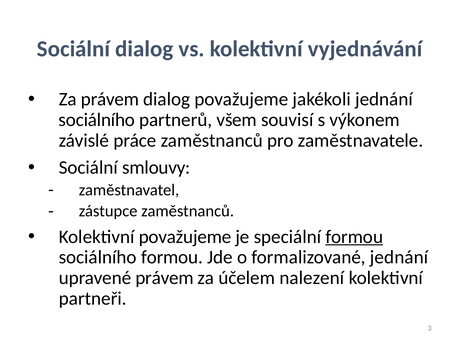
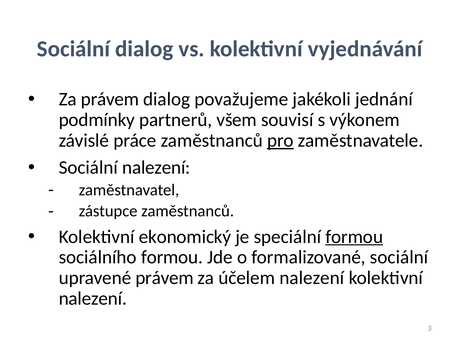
sociálního at (97, 120): sociálního -> podmínky
pro underline: none -> present
Sociální smlouvy: smlouvy -> nalezení
Kolektivní považujeme: považujeme -> ekonomický
formalizované jednání: jednání -> sociální
partneři at (93, 299): partneři -> nalezení
